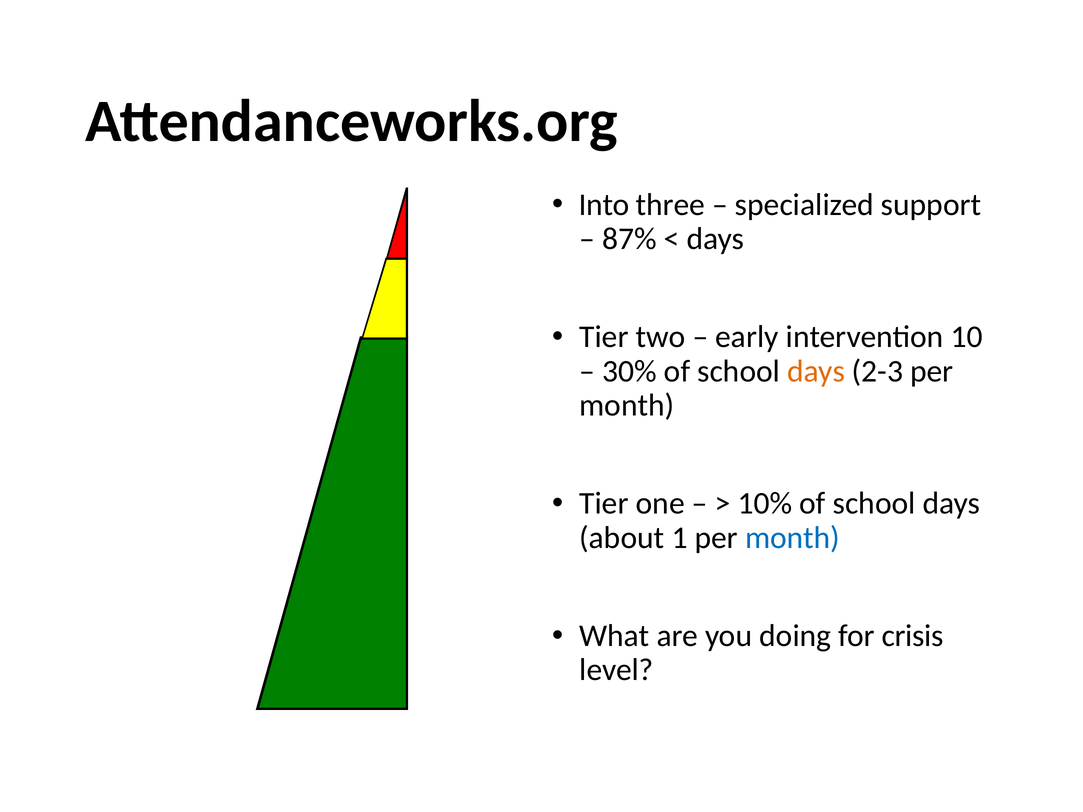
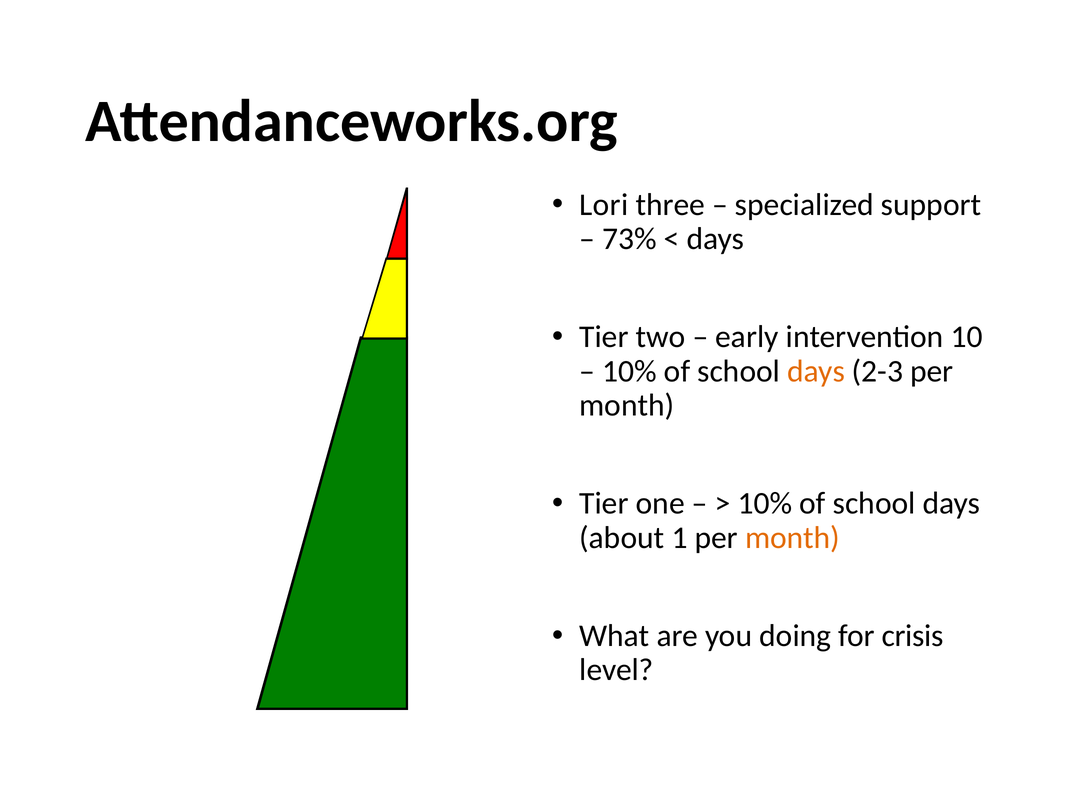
Into: Into -> Lori
87%: 87% -> 73%
30% at (629, 371): 30% -> 10%
month at (793, 538) colour: blue -> orange
